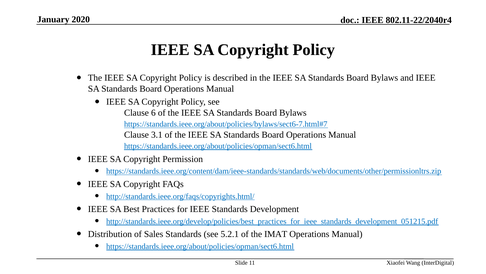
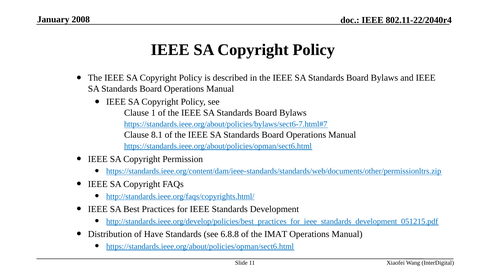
2020: 2020 -> 2008
6: 6 -> 1
3.1: 3.1 -> 8.1
Sales: Sales -> Have
5.2.1: 5.2.1 -> 6.8.8
